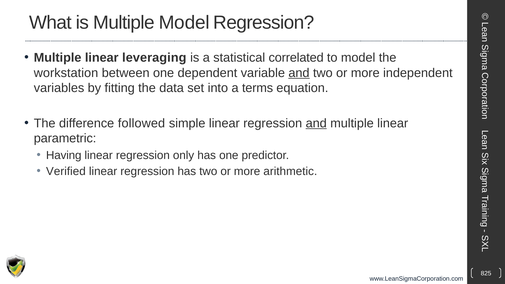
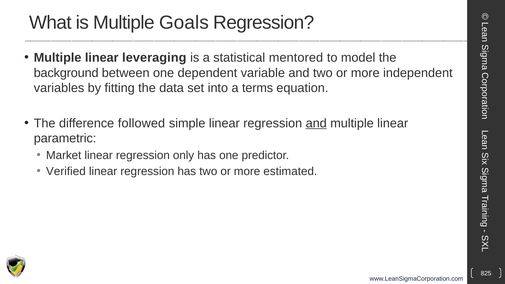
Multiple Model: Model -> Goals
correlated: correlated -> mentored
workstation: workstation -> background
and at (299, 73) underline: present -> none
Having: Having -> Market
arithmetic: arithmetic -> estimated
